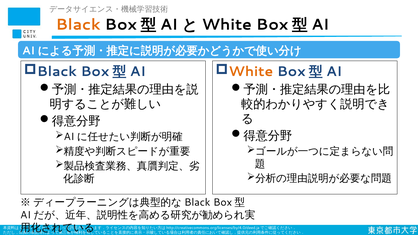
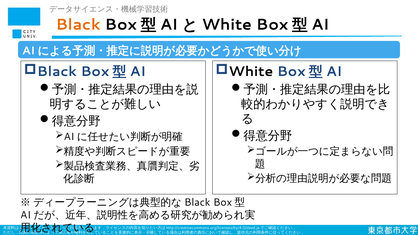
White colour: orange -> black
